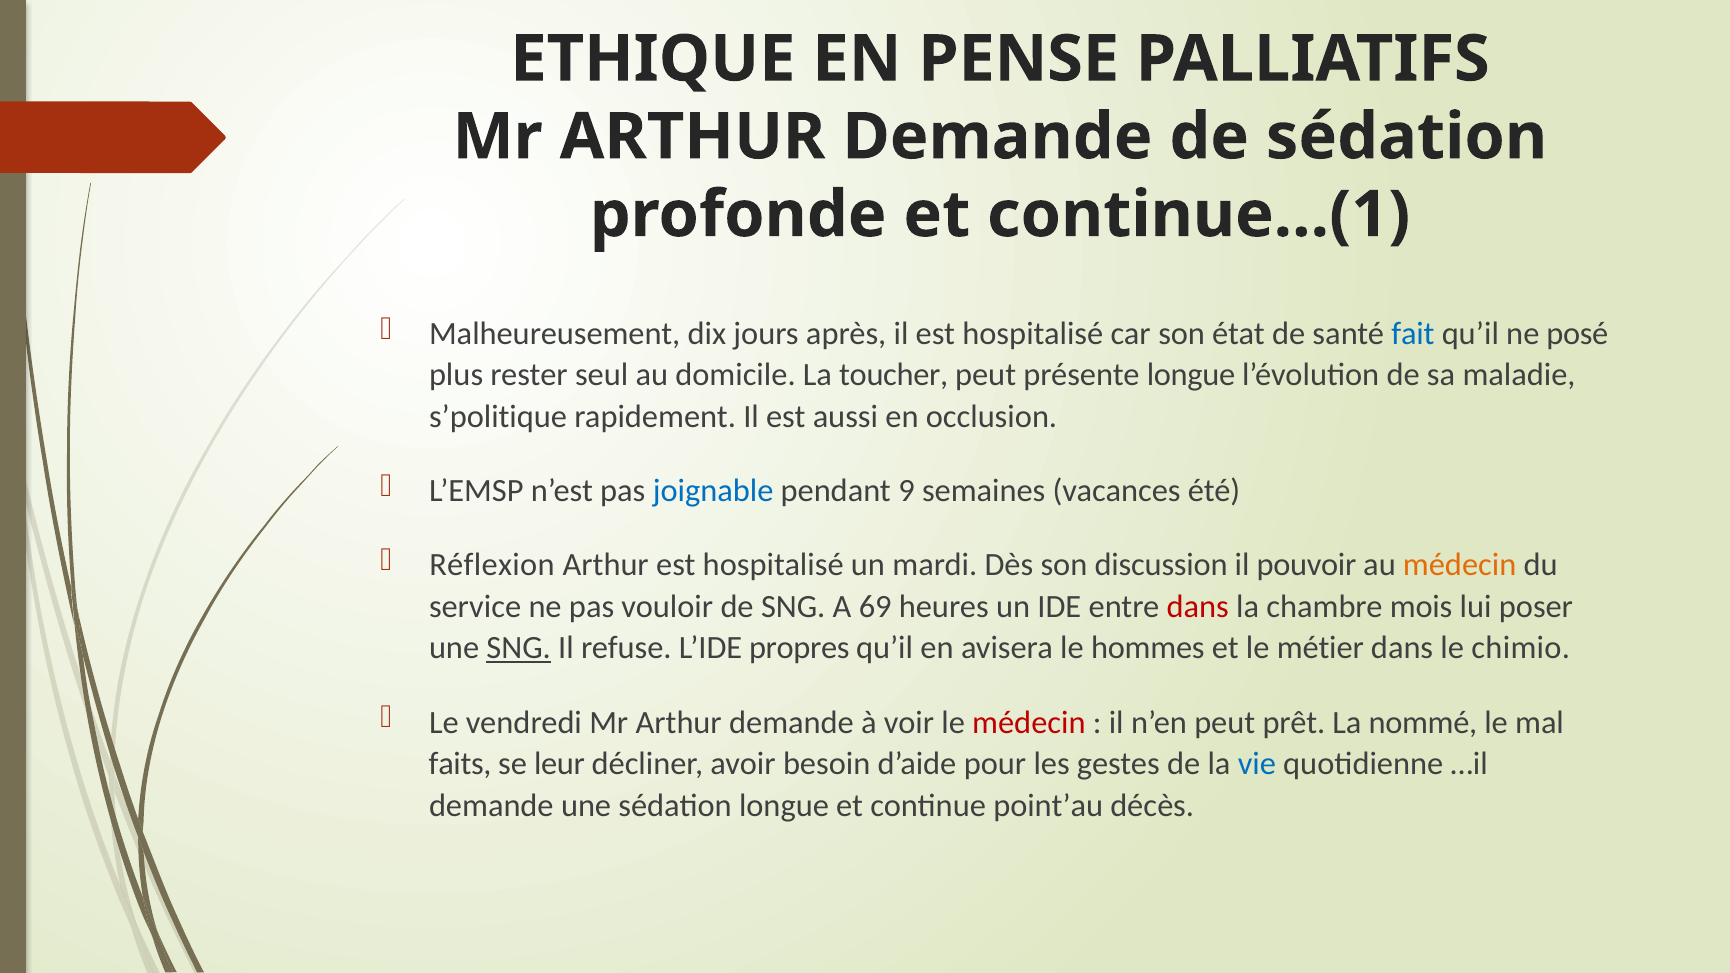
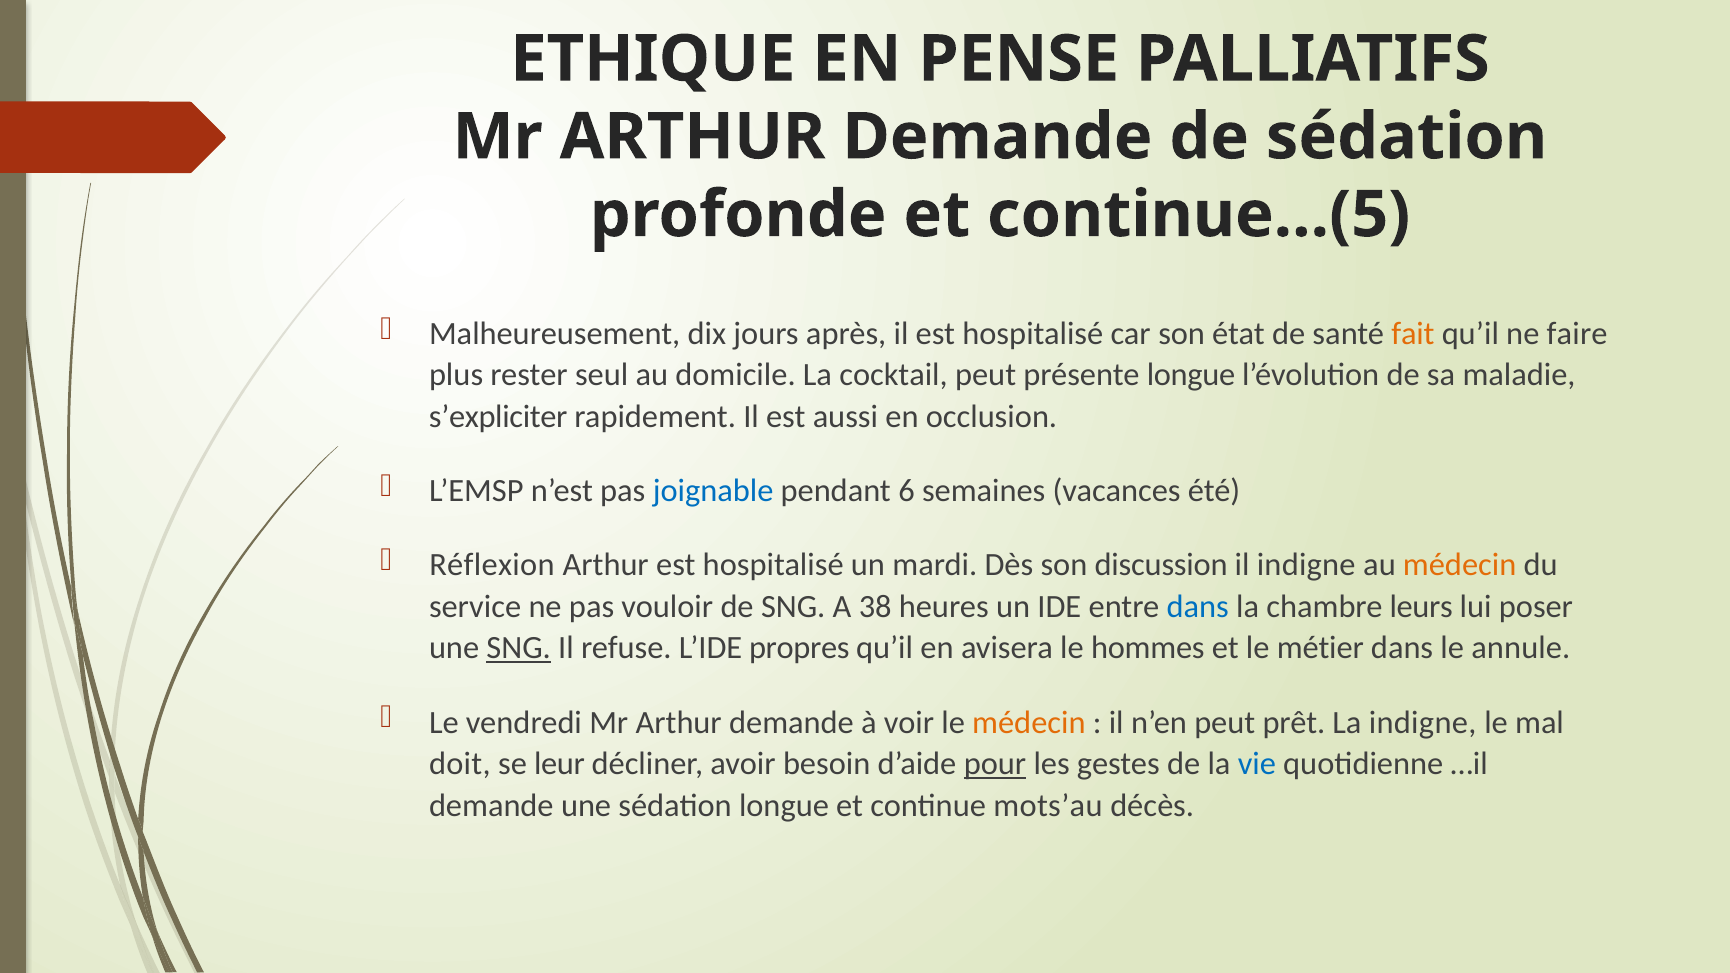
continue…(1: continue…(1 -> continue…(5
fait colour: blue -> orange
posé: posé -> faire
toucher: toucher -> cocktail
s’politique: s’politique -> s’expliciter
9: 9 -> 6
il pouvoir: pouvoir -> indigne
69: 69 -> 38
dans at (1198, 607) colour: red -> blue
mois: mois -> leurs
chimio: chimio -> annule
médecin at (1029, 722) colour: red -> orange
La nommé: nommé -> indigne
faits: faits -> doit
pour underline: none -> present
point’au: point’au -> mots’au
